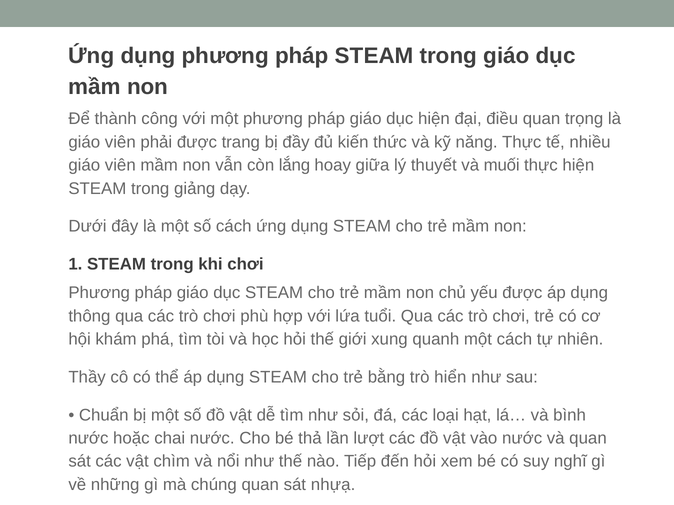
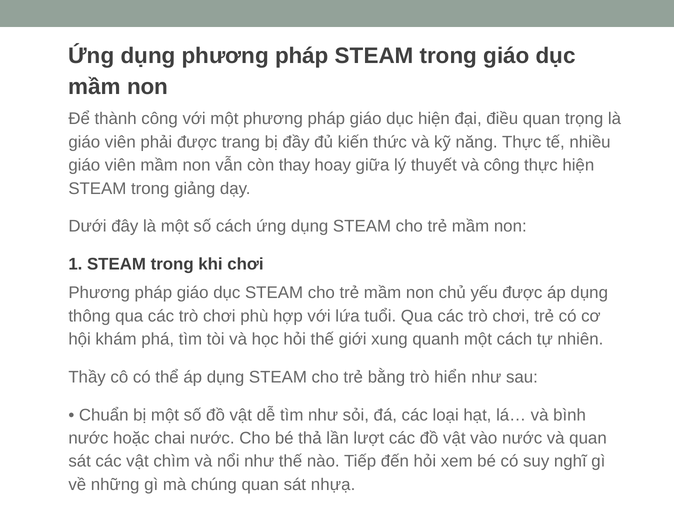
lắng: lắng -> thay
và muối: muối -> công
